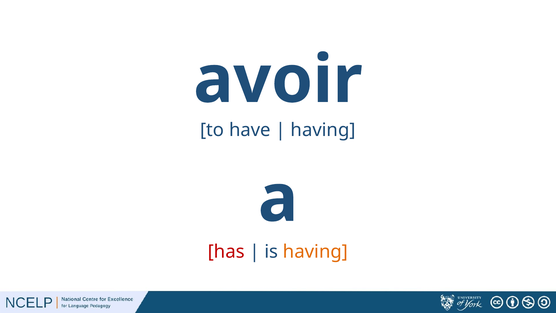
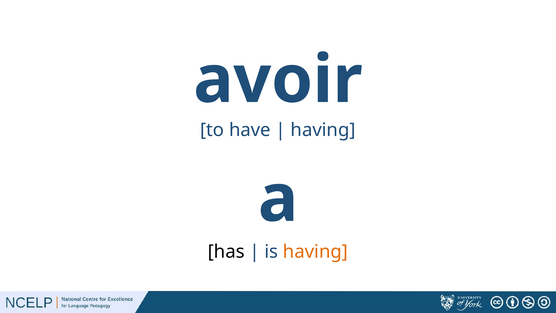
has colour: red -> black
